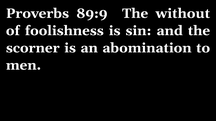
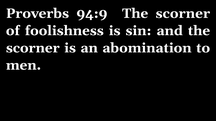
89:9: 89:9 -> 94:9
without at (183, 13): without -> scorner
